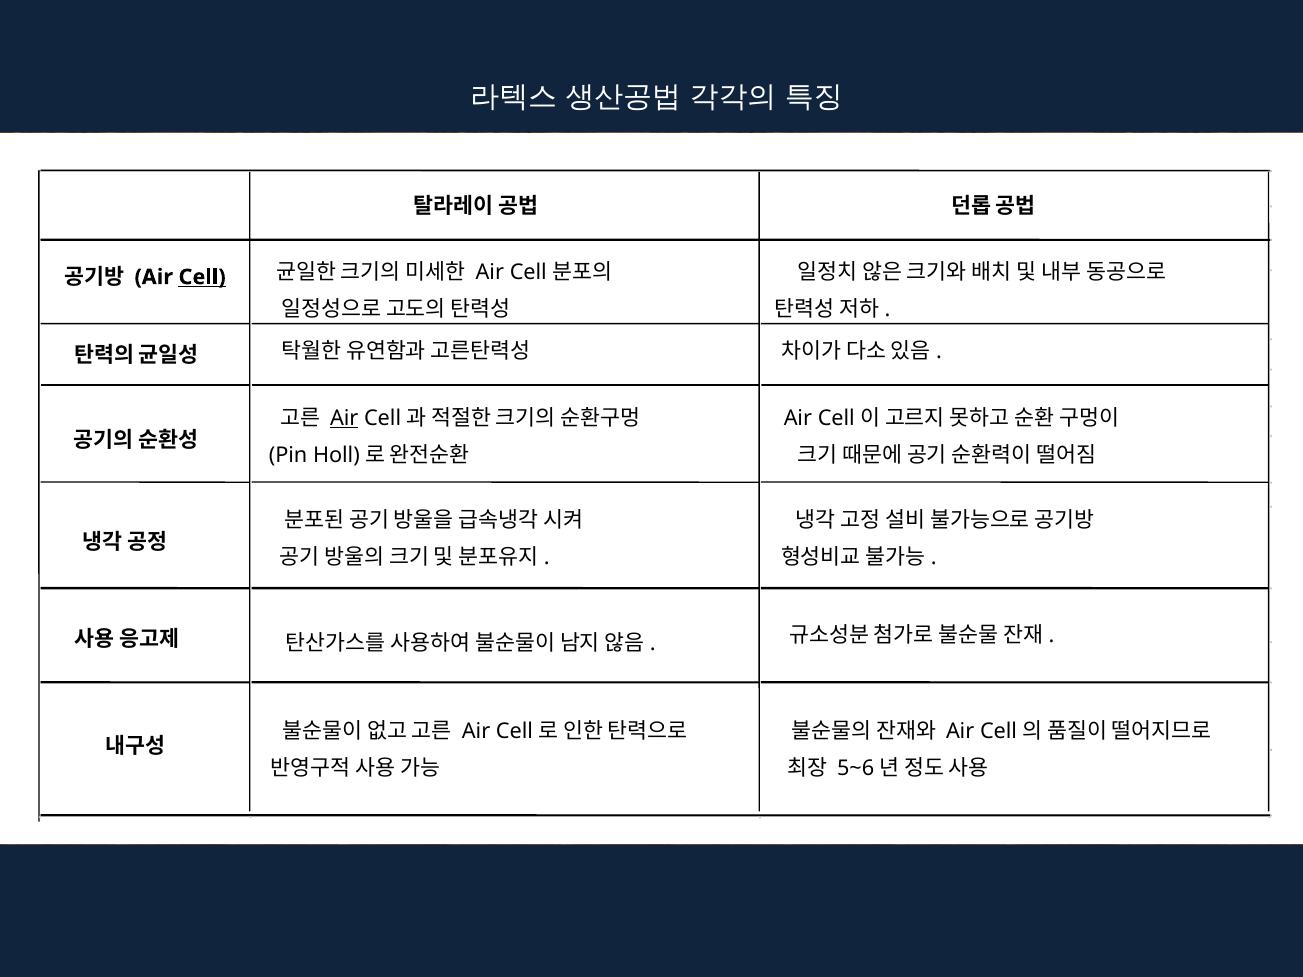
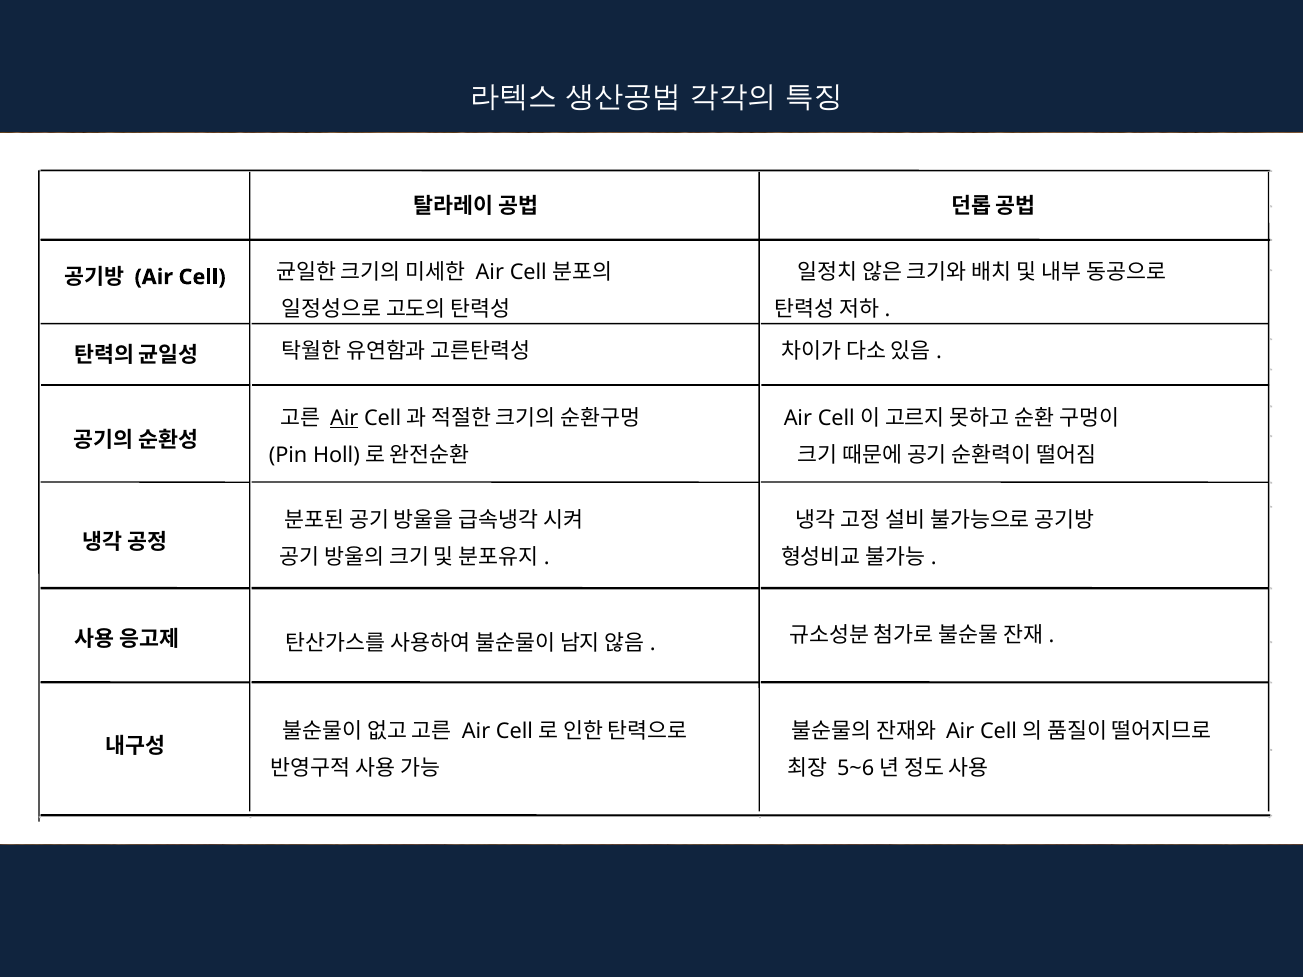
Cell underline: present -> none
